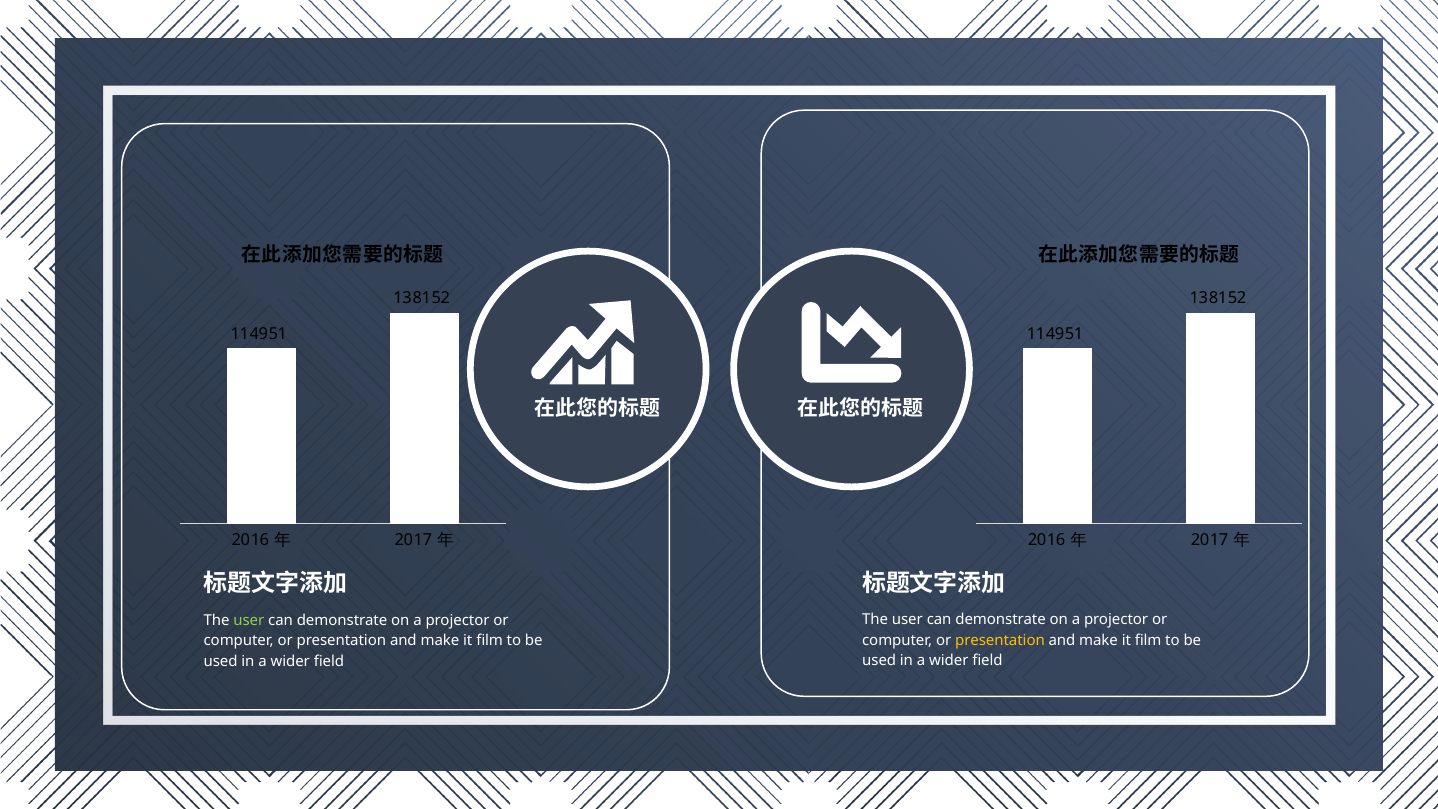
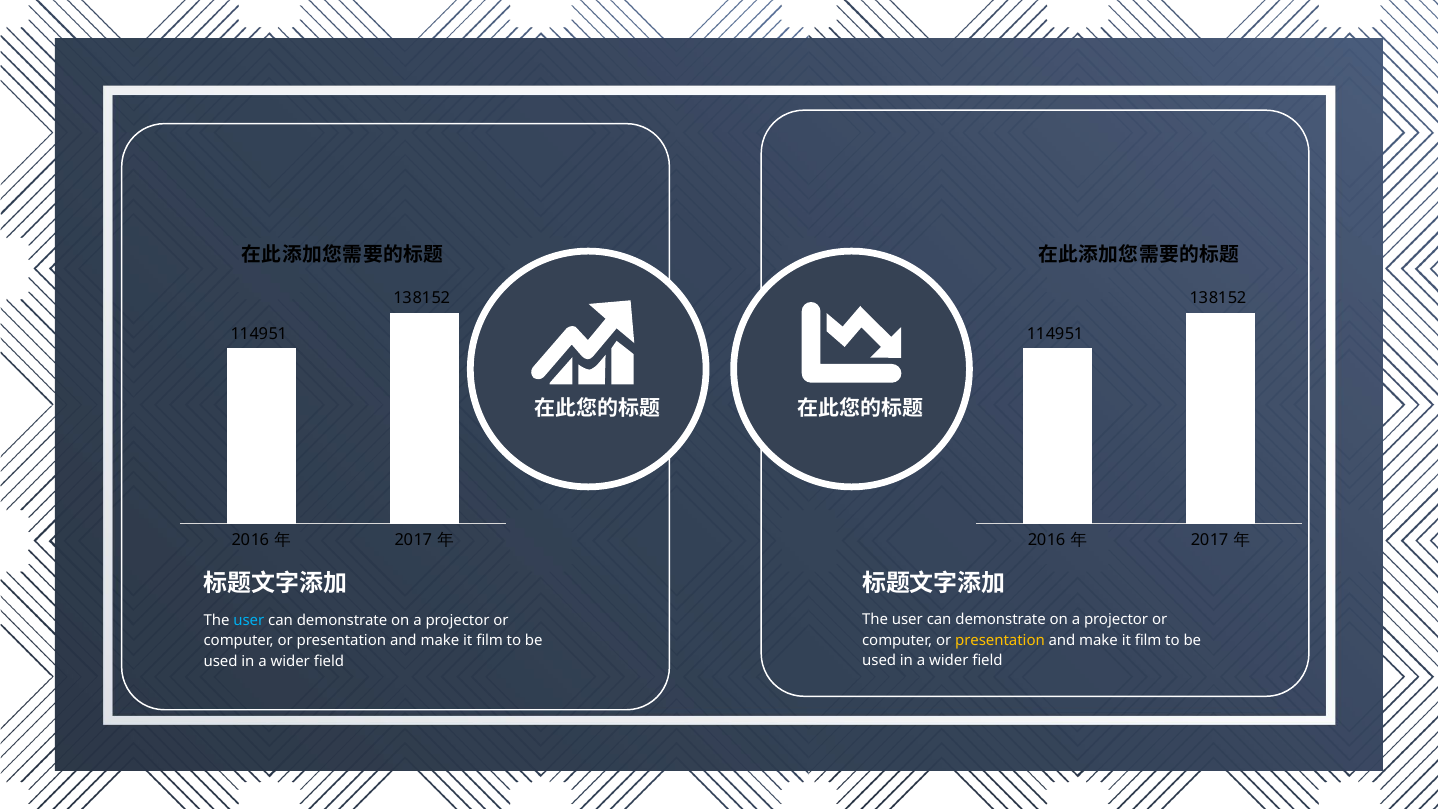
user at (249, 620) colour: light green -> light blue
